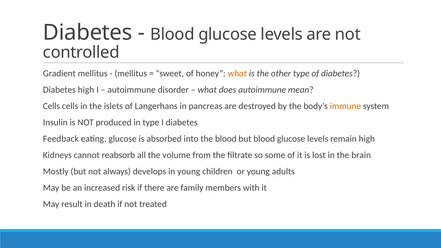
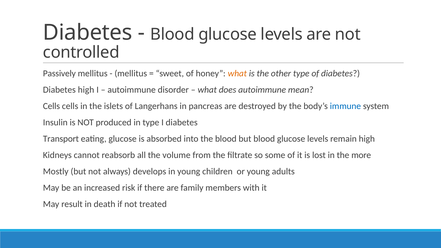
Gradient: Gradient -> Passively
immune colour: orange -> blue
Feedback: Feedback -> Transport
brain: brain -> more
